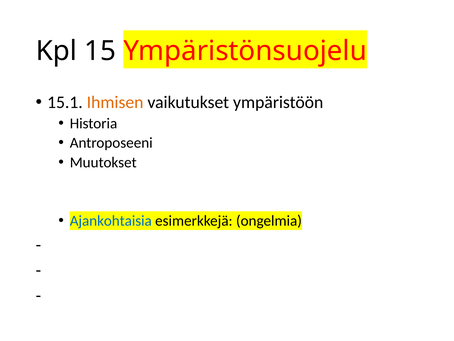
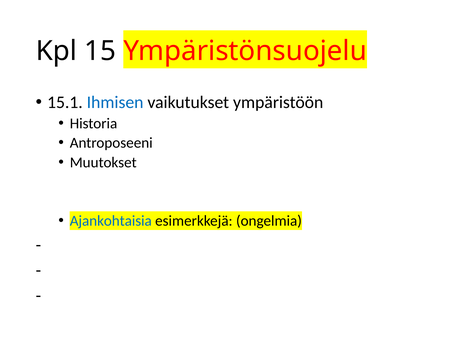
Ihmisen colour: orange -> blue
